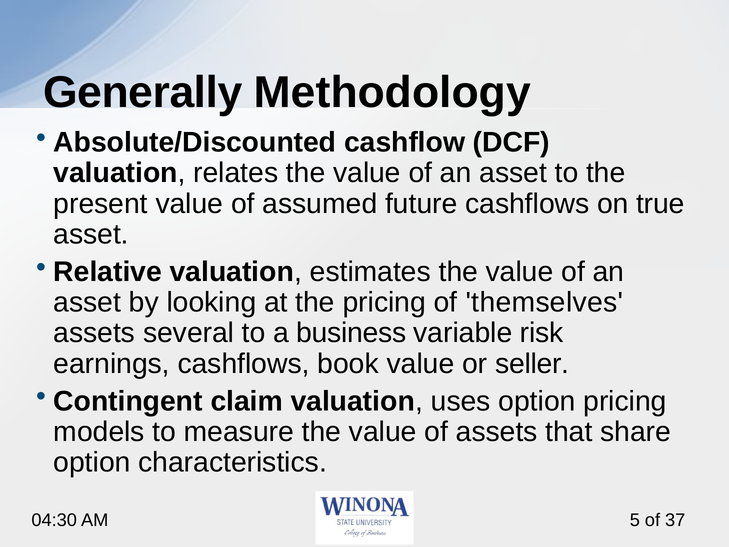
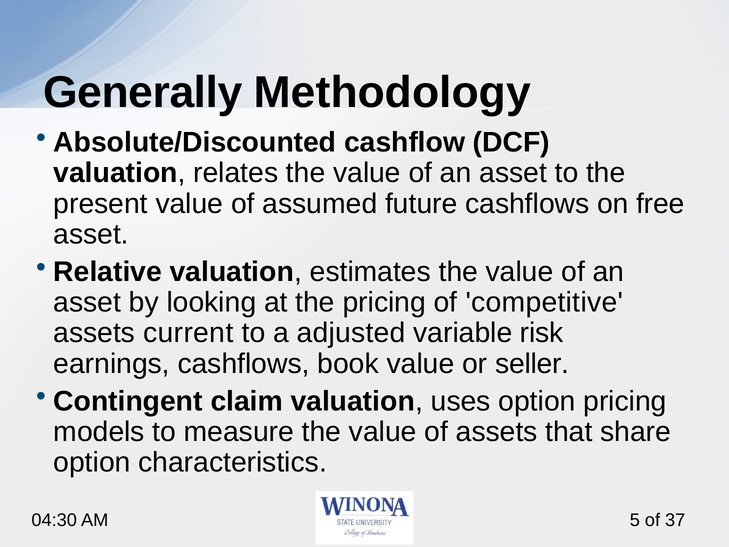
true: true -> free
themselves: themselves -> competitive
several: several -> current
business: business -> adjusted
